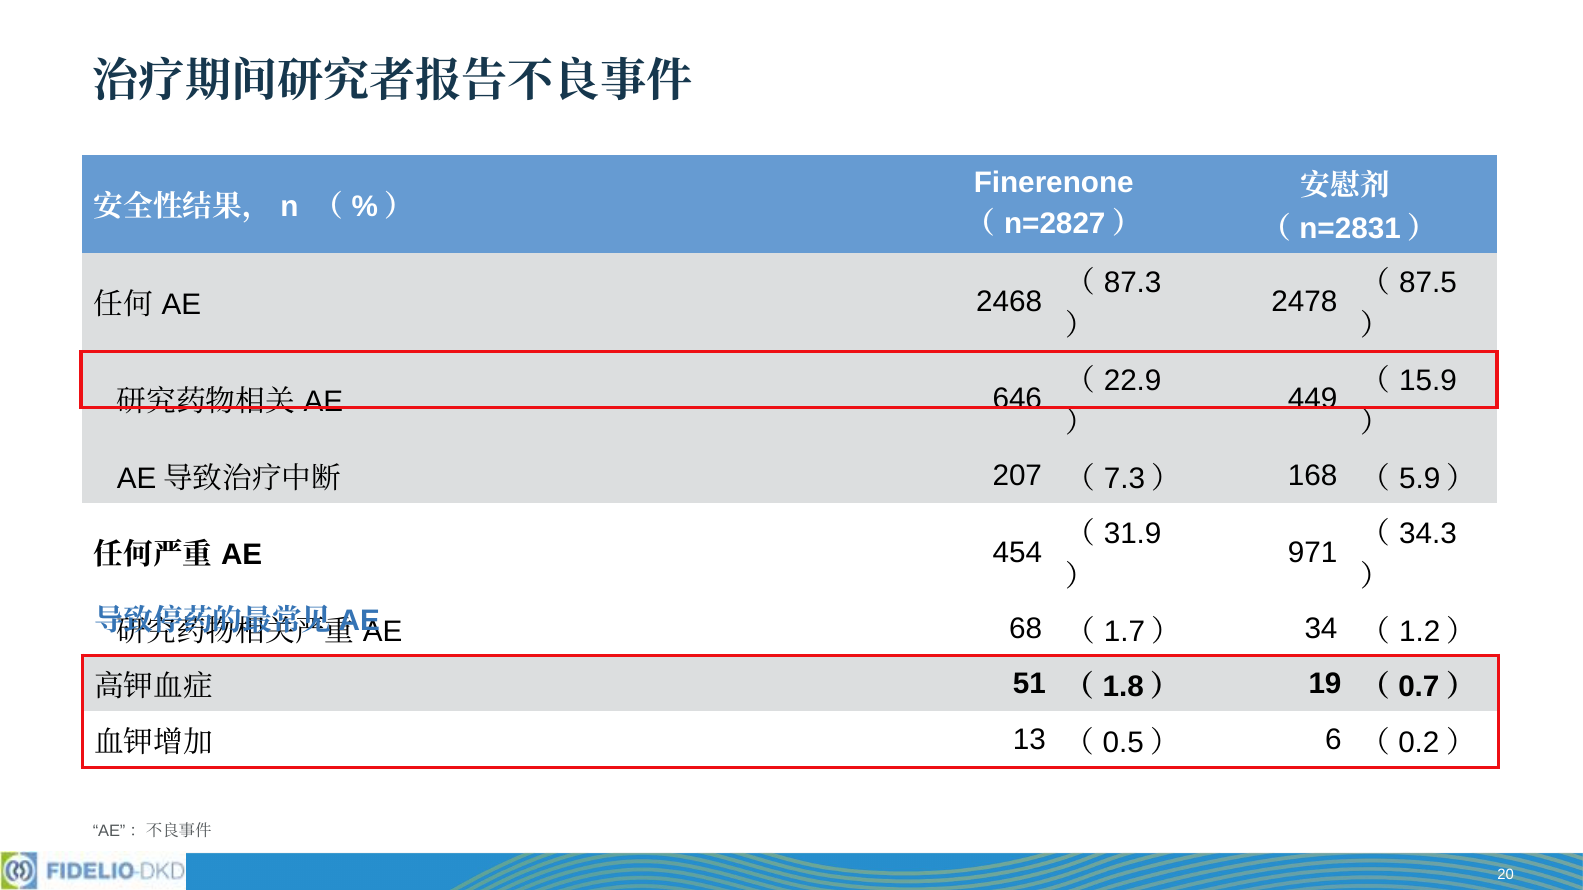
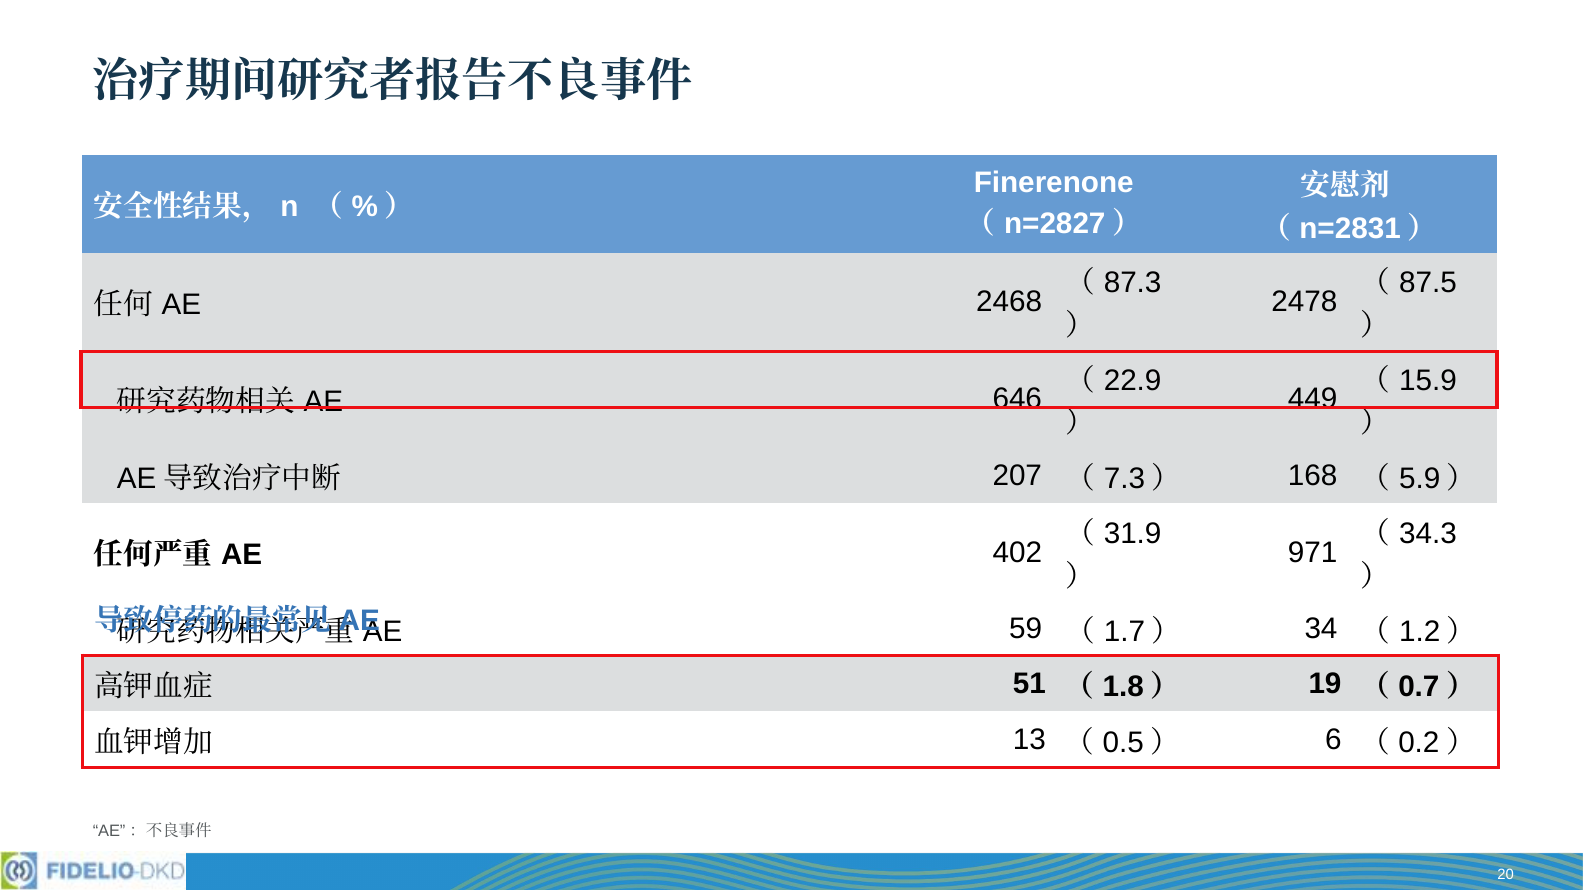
454: 454 -> 402
68: 68 -> 59
